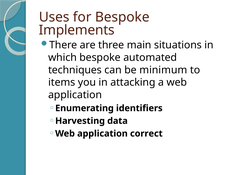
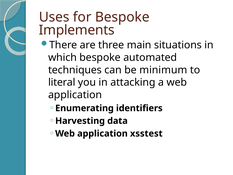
items: items -> literal
correct: correct -> xsstest
